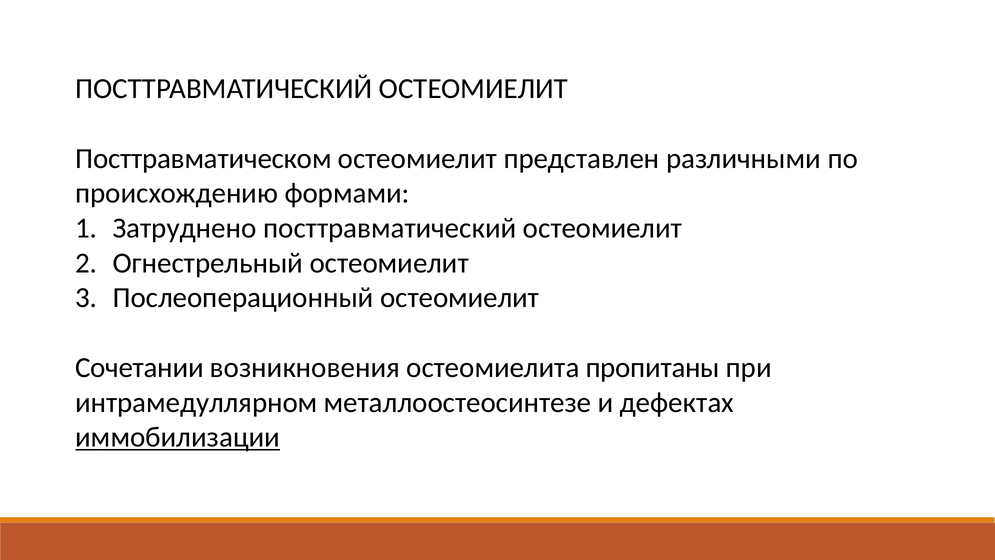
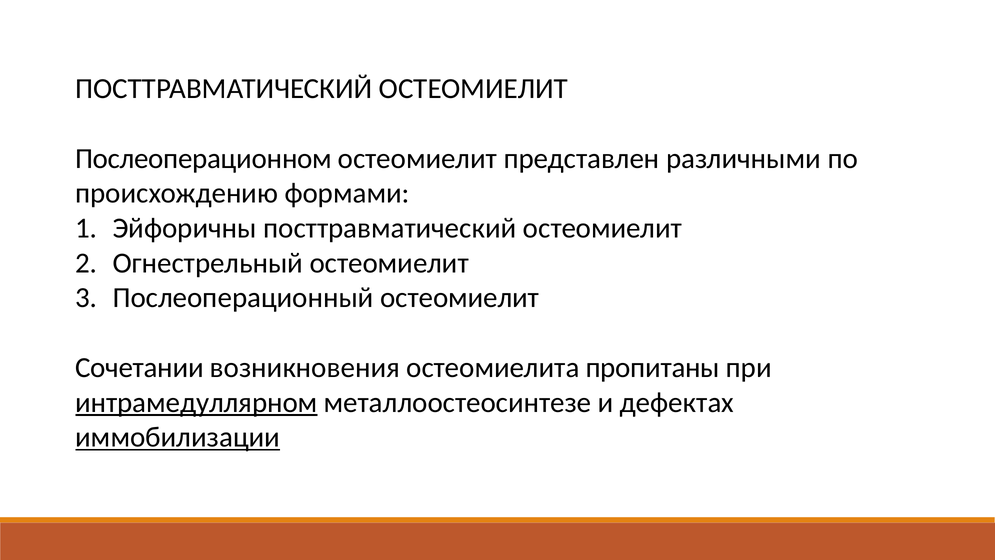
Посттравматическом: Посттравматическом -> Послеоперационном
Затруднено: Затруднено -> Эйфоричны
интрамедуллярном underline: none -> present
